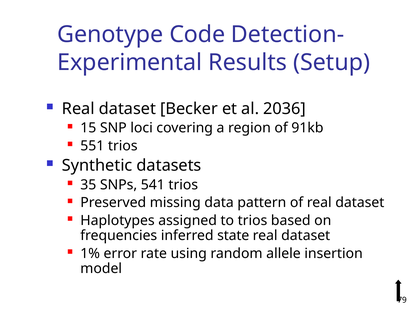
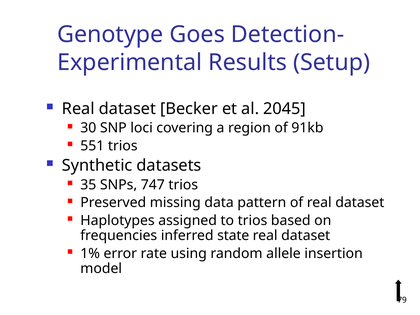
Code: Code -> Goes
2036: 2036 -> 2045
15: 15 -> 30
541: 541 -> 747
